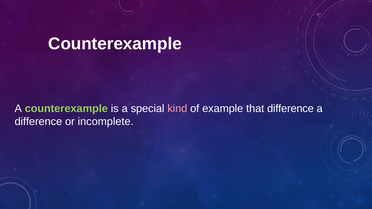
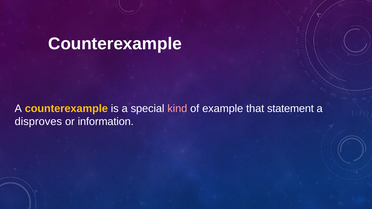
counterexample at (66, 109) colour: light green -> yellow
that difference: difference -> statement
difference at (38, 122): difference -> disproves
incomplete: incomplete -> information
